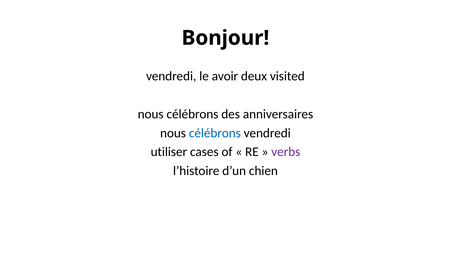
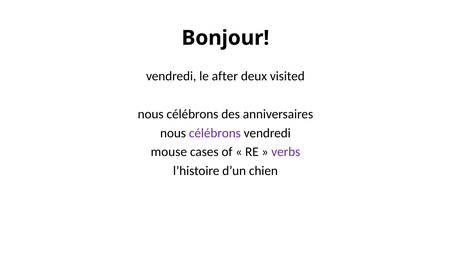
avoir: avoir -> after
célébrons at (215, 133) colour: blue -> purple
utiliser: utiliser -> mouse
